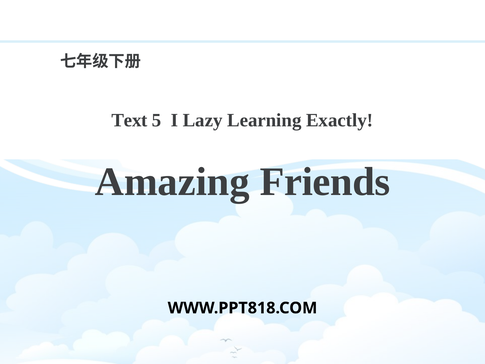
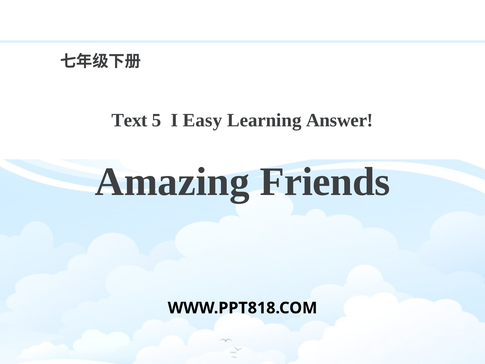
Lazy: Lazy -> Easy
Exactly: Exactly -> Answer
